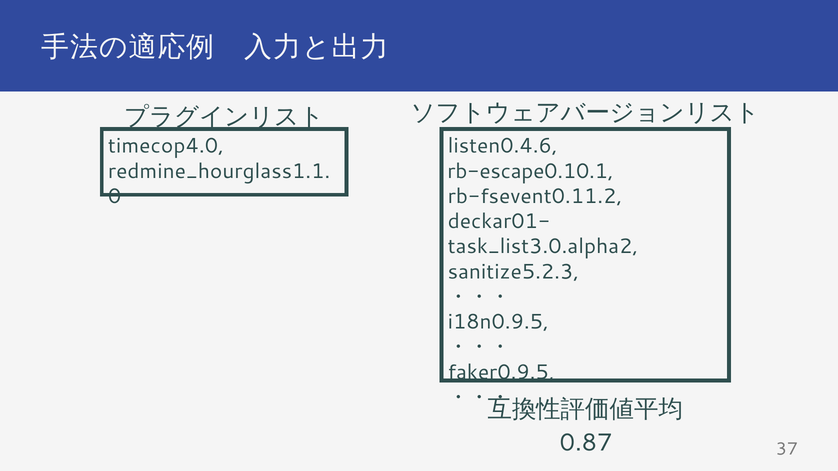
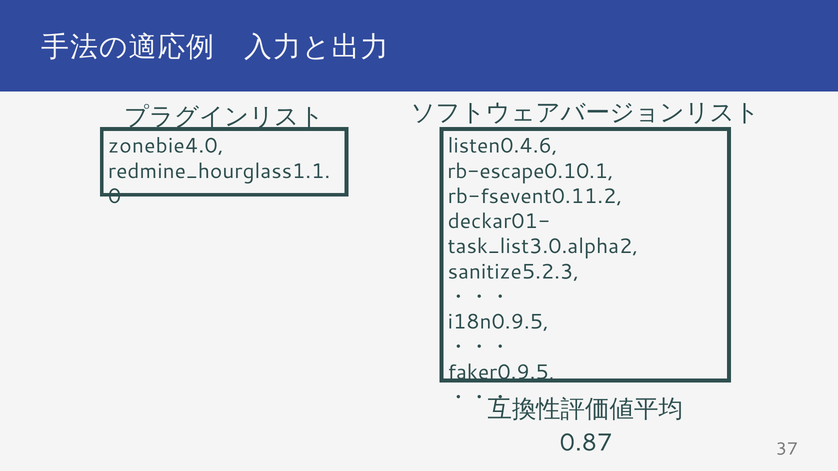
timecop4.0: timecop4.0 -> zonebie4.0
